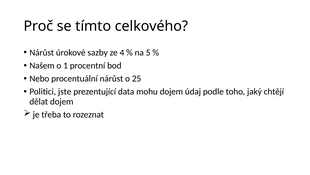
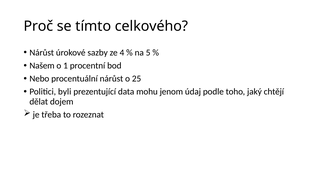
jste: jste -> byli
mohu dojem: dojem -> jenom
